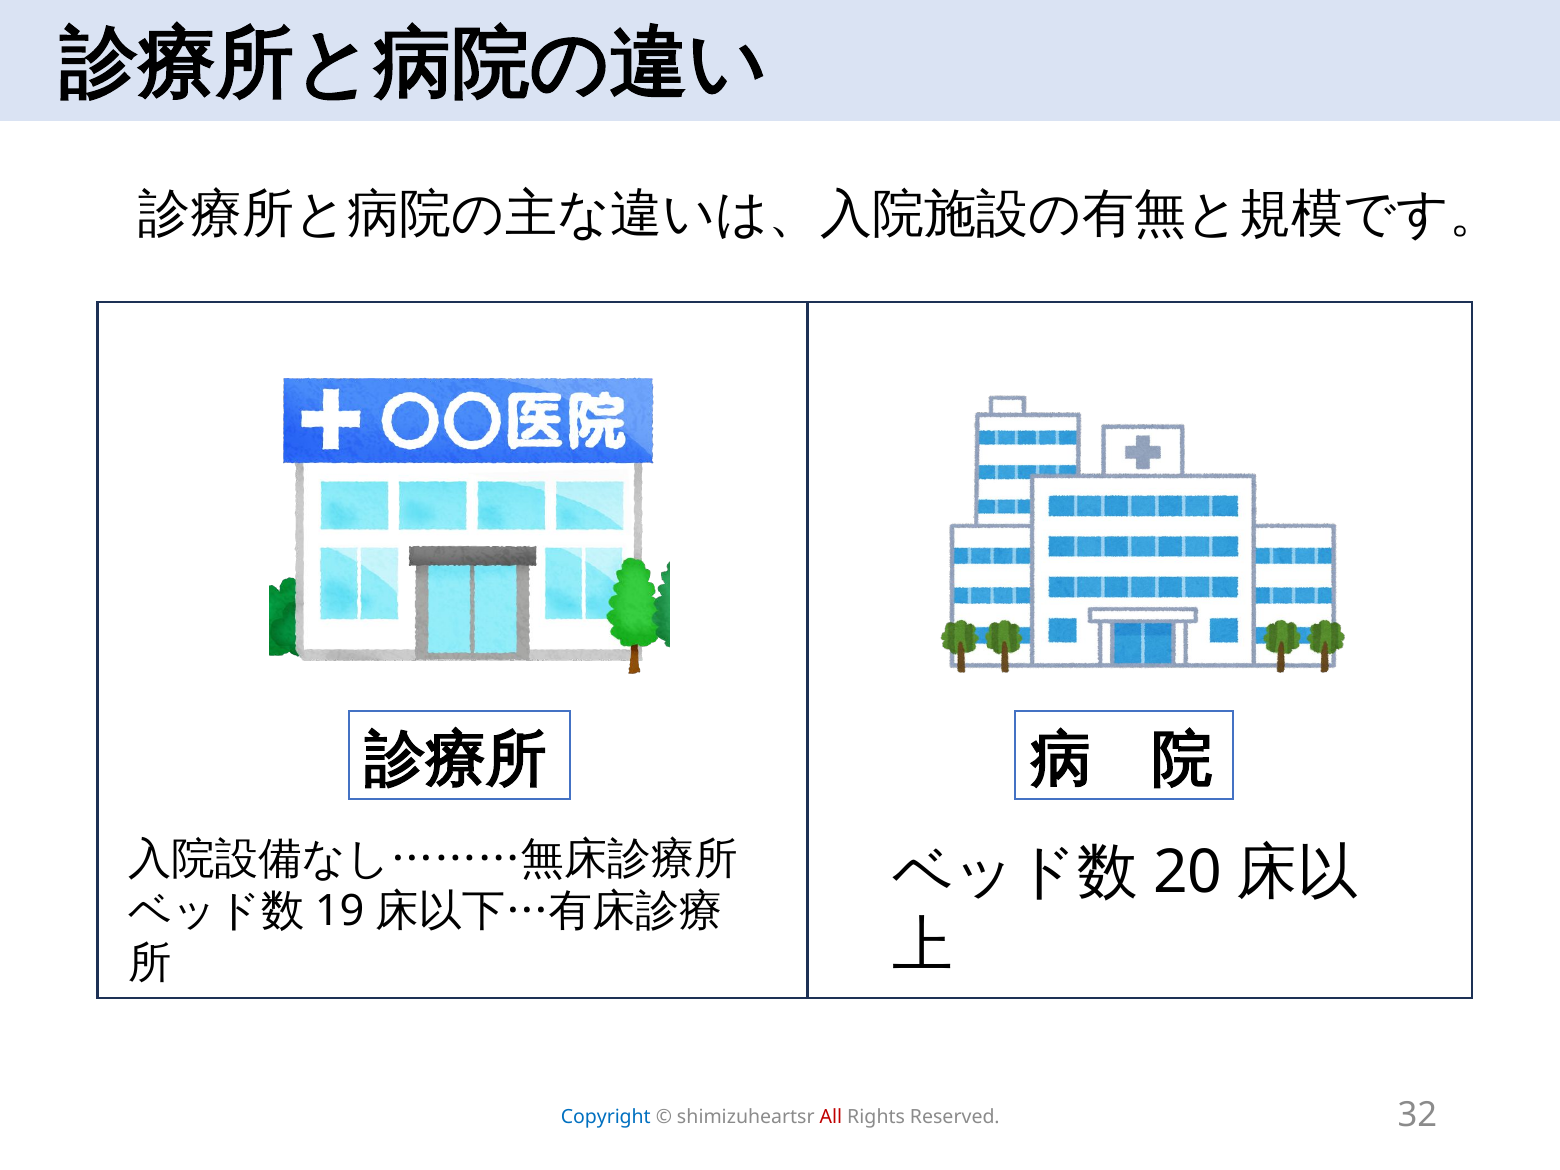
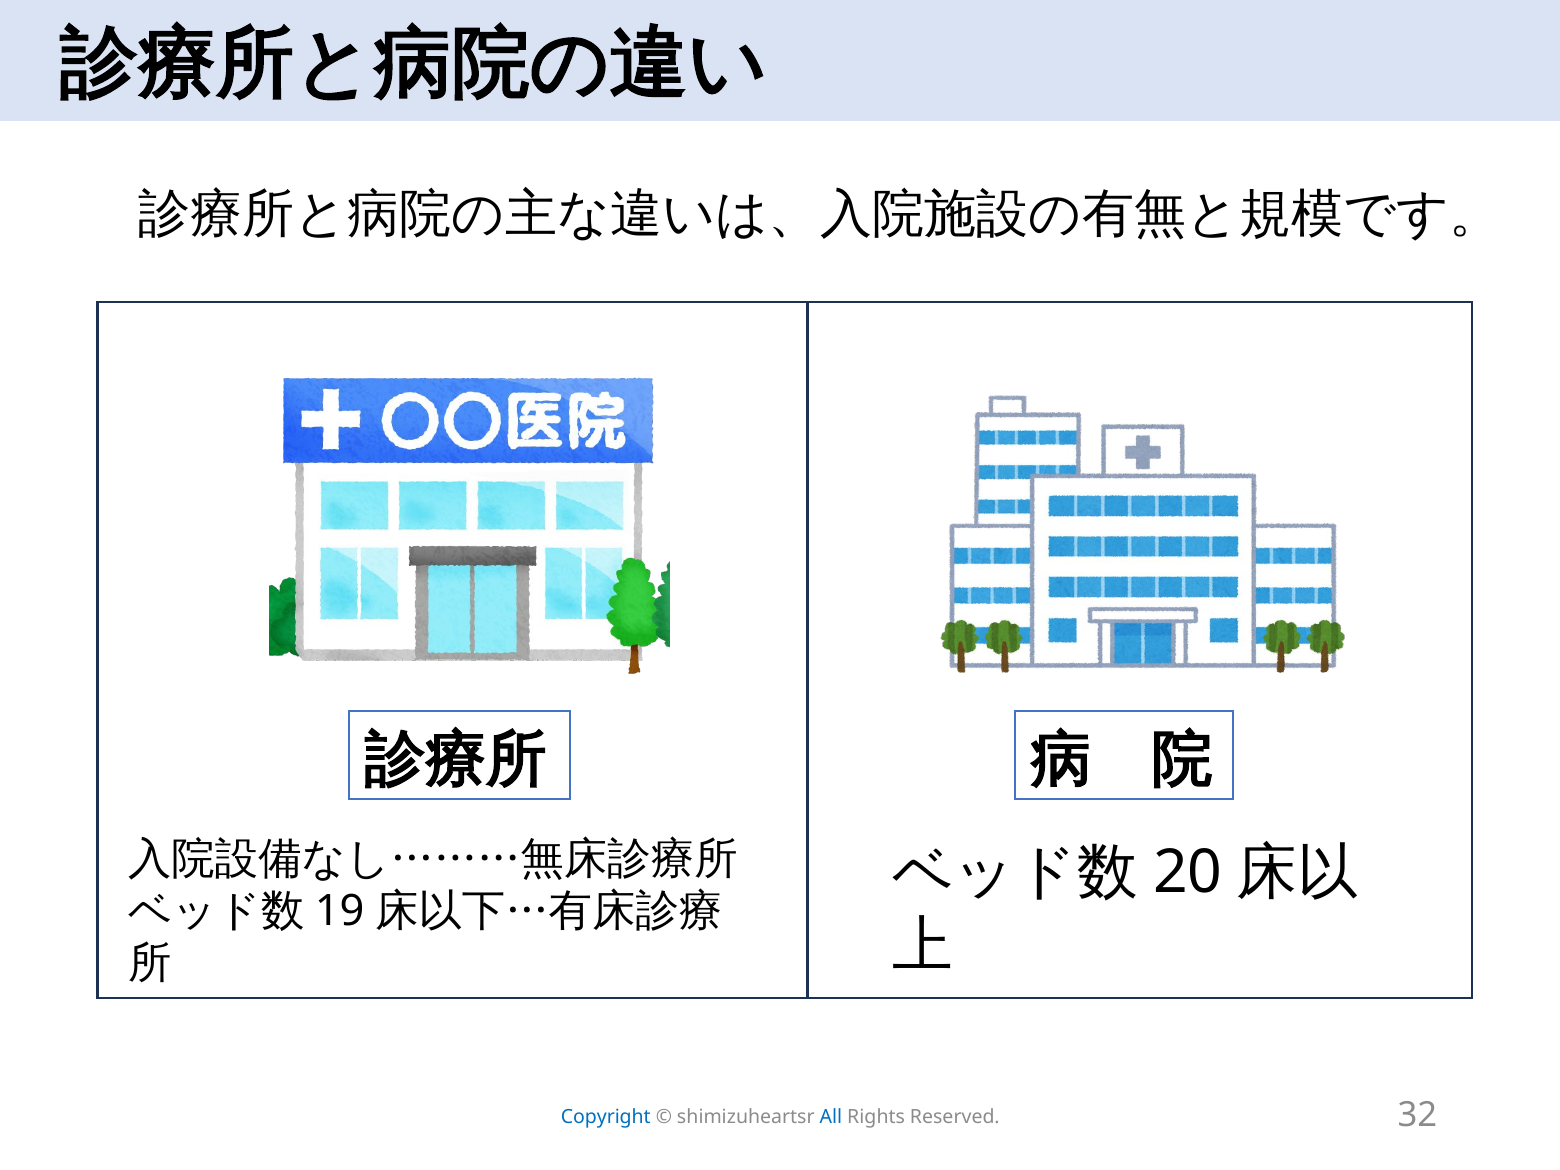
All colour: red -> blue
